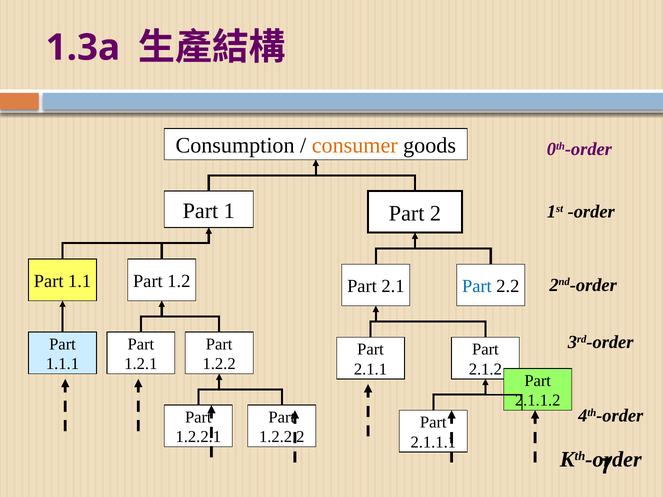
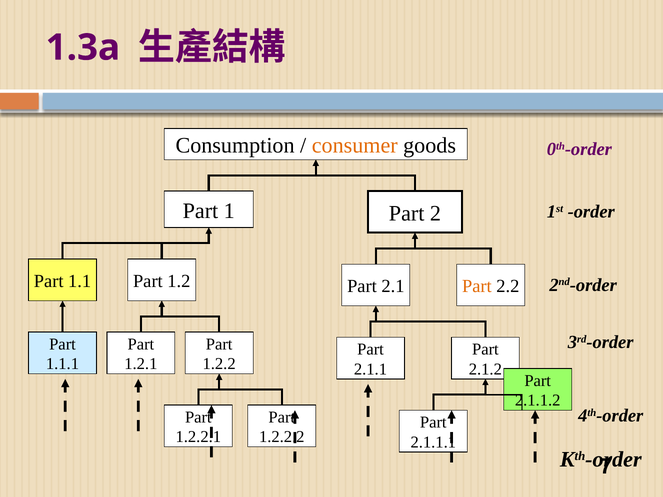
Part at (477, 286) colour: blue -> orange
